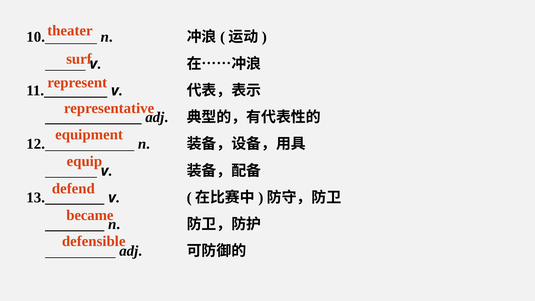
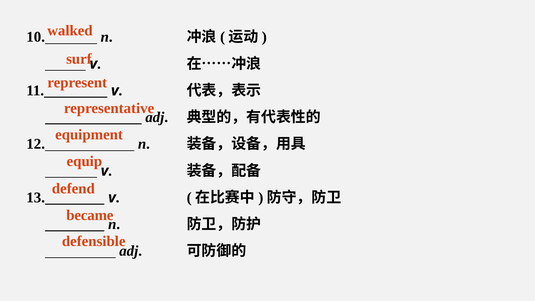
theater: theater -> walked
